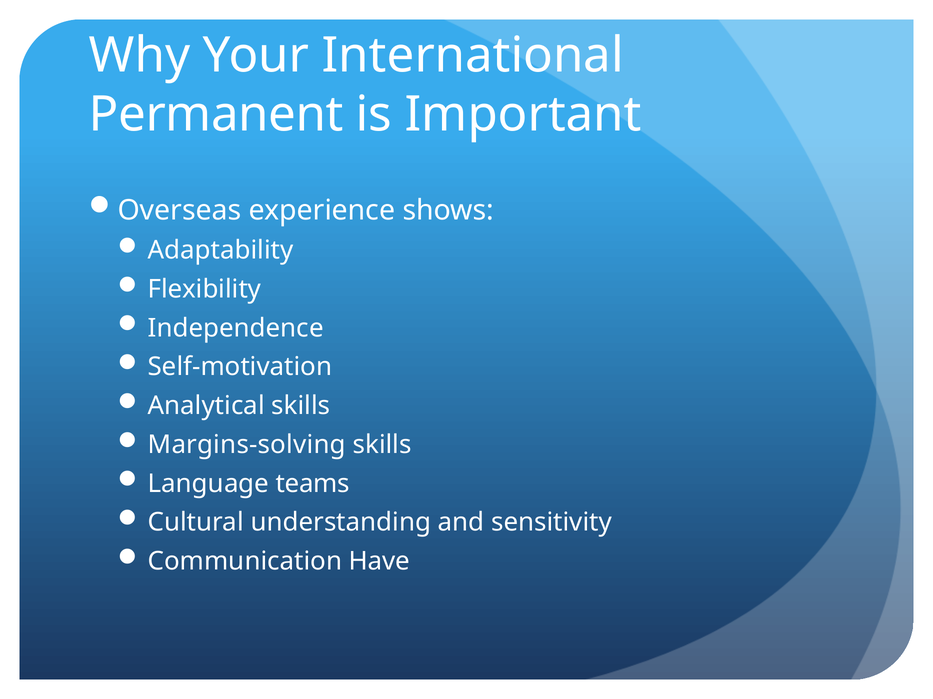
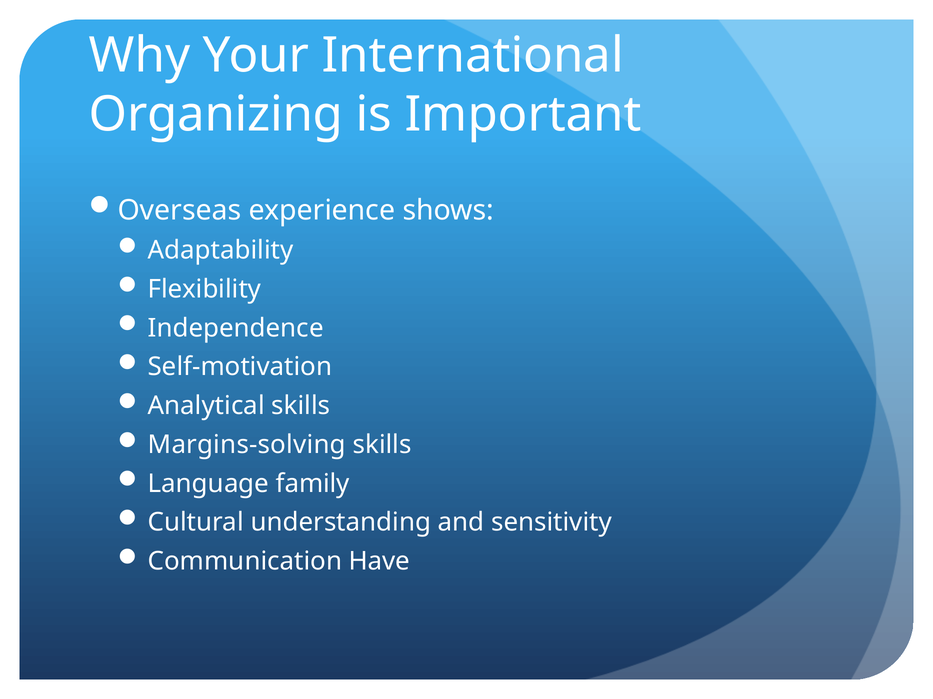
Permanent: Permanent -> Organizing
teams: teams -> family
